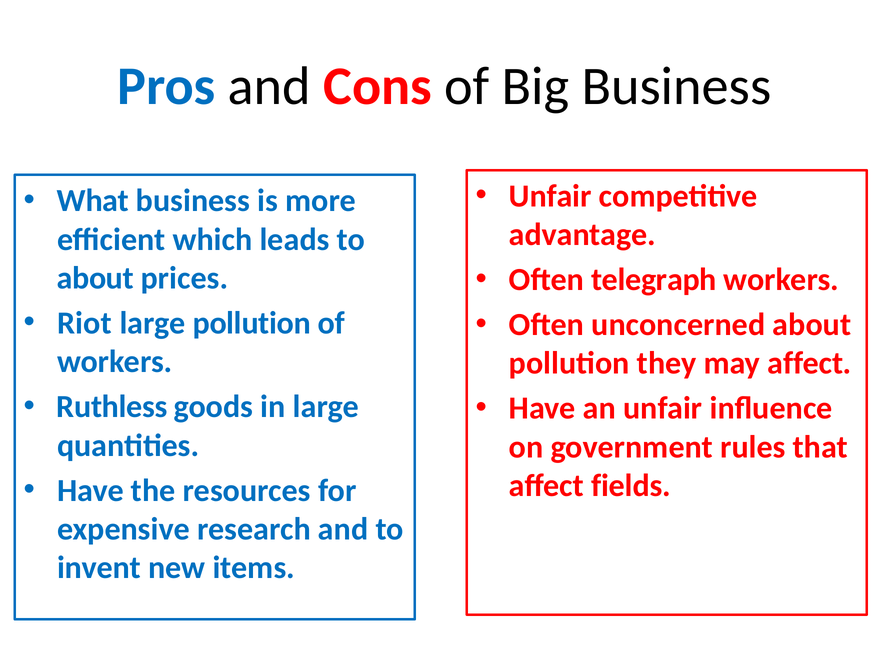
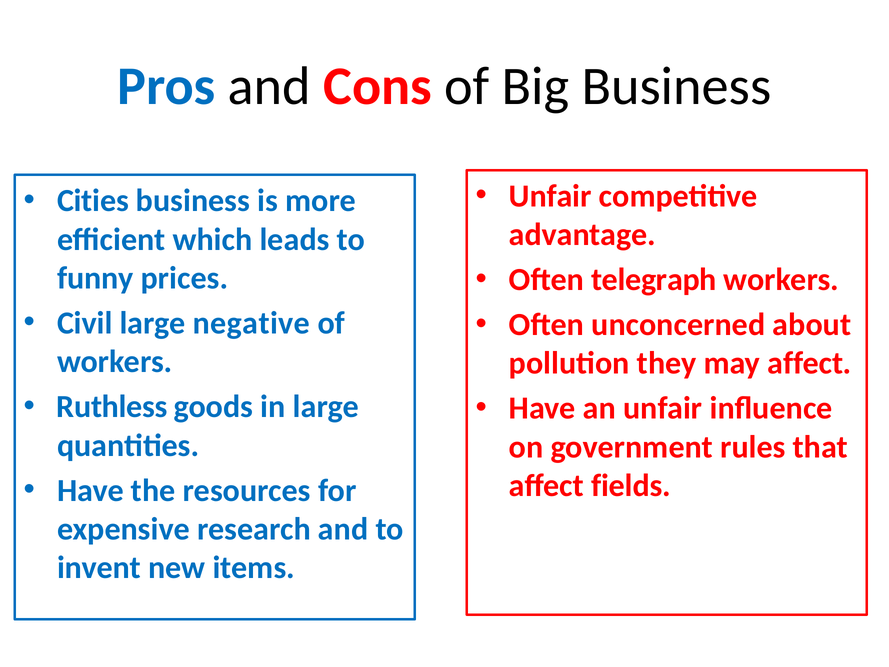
What: What -> Cities
about at (95, 278): about -> funny
Riot: Riot -> Civil
large pollution: pollution -> negative
